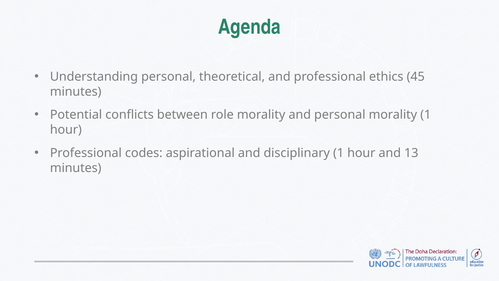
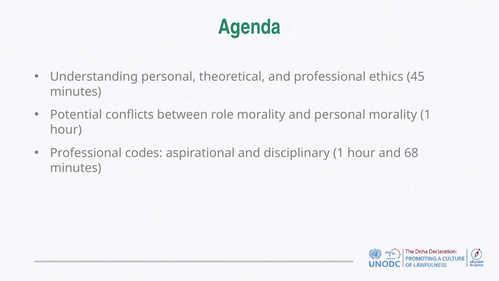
13: 13 -> 68
